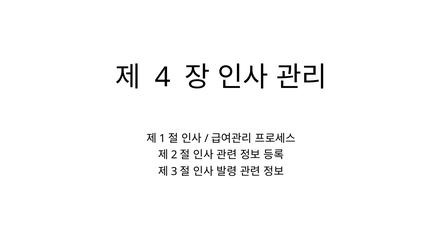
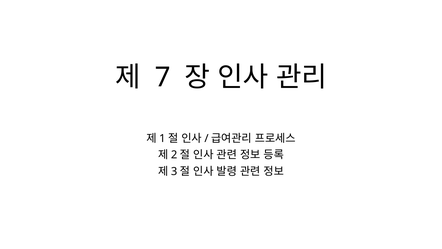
4: 4 -> 7
